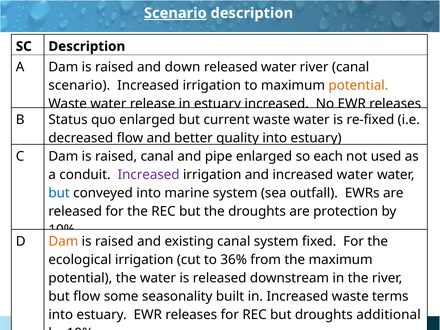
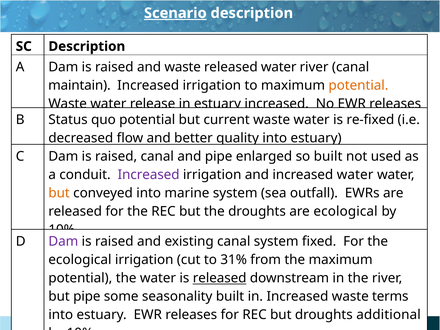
and down: down -> waste
scenario at (79, 85): scenario -> maintain
quo enlarged: enlarged -> potential
so each: each -> built
but at (59, 193) colour: blue -> orange
are protection: protection -> ecological
Dam at (63, 241) colour: orange -> purple
36%: 36% -> 31%
released at (220, 278) underline: none -> present
but flow: flow -> pipe
